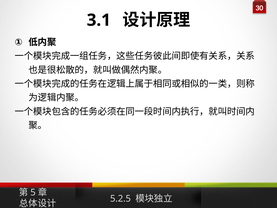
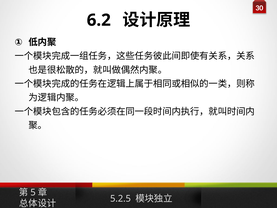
3.1: 3.1 -> 6.2
